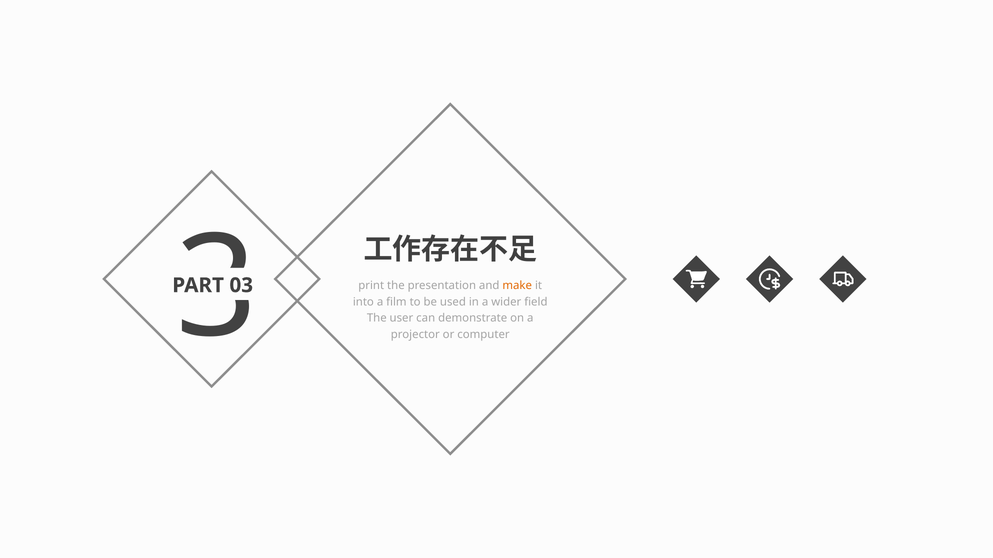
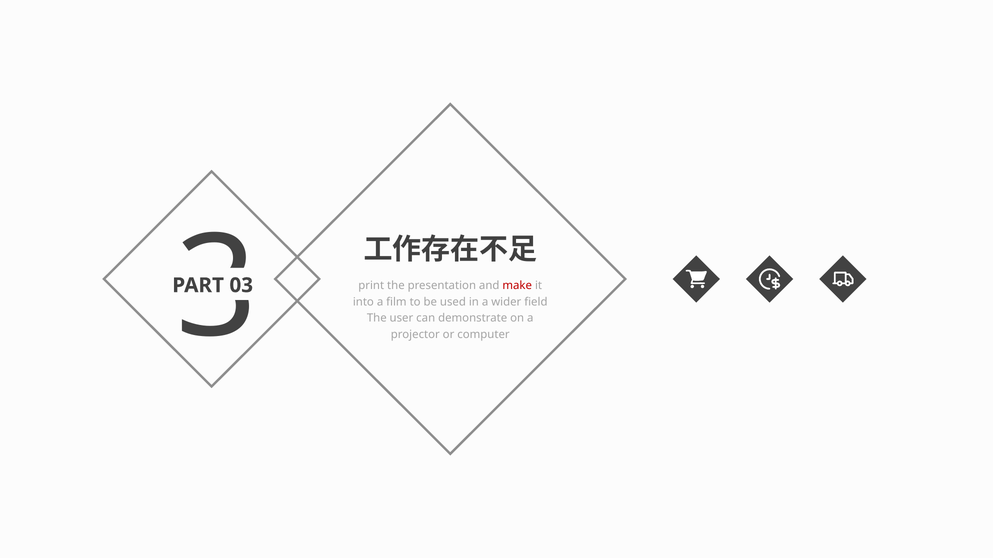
make colour: orange -> red
